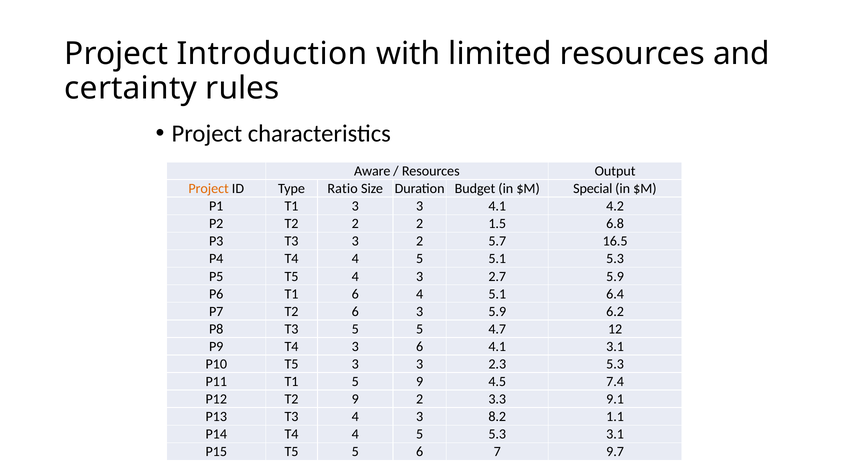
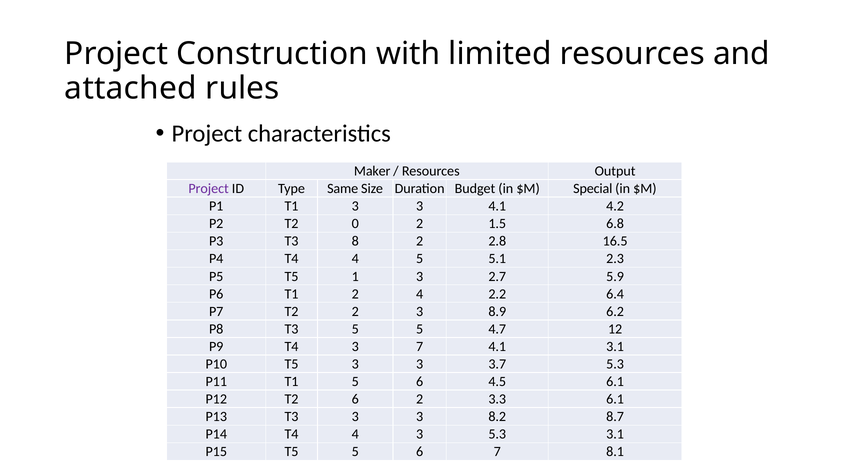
Introduction: Introduction -> Construction
certainty: certainty -> attached
Aware: Aware -> Maker
Project at (209, 189) colour: orange -> purple
Ratio: Ratio -> Same
T2 2: 2 -> 0
T3 3: 3 -> 8
5.7: 5.7 -> 2.8
5.1 5.3: 5.3 -> 2.3
T5 4: 4 -> 1
T1 6: 6 -> 2
4 5.1: 5.1 -> 2.2
T2 6: 6 -> 2
3 5.9: 5.9 -> 8.9
3 6: 6 -> 7
2.3: 2.3 -> 3.7
T1 5 9: 9 -> 6
4.5 7.4: 7.4 -> 6.1
T2 9: 9 -> 6
3.3 9.1: 9.1 -> 6.1
T3 4: 4 -> 3
1.1: 1.1 -> 8.7
P14 T4 4 5: 5 -> 3
9.7: 9.7 -> 8.1
